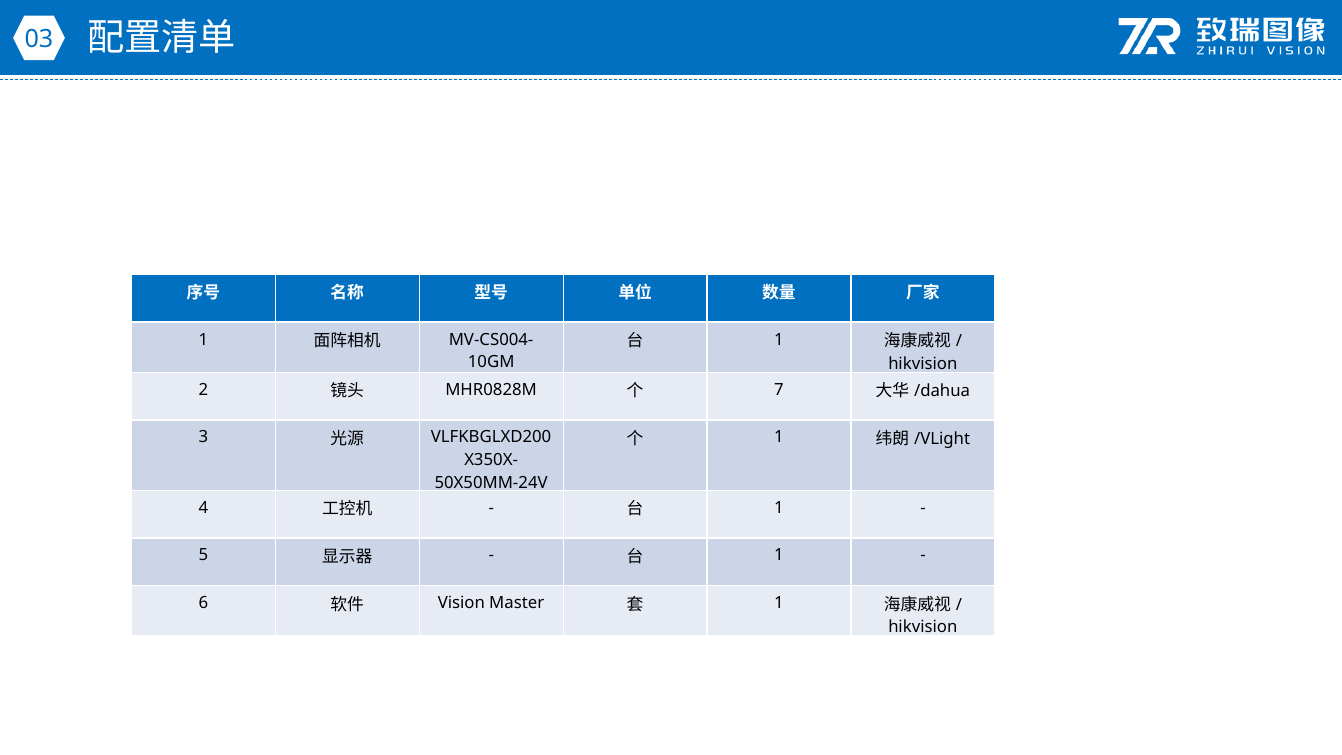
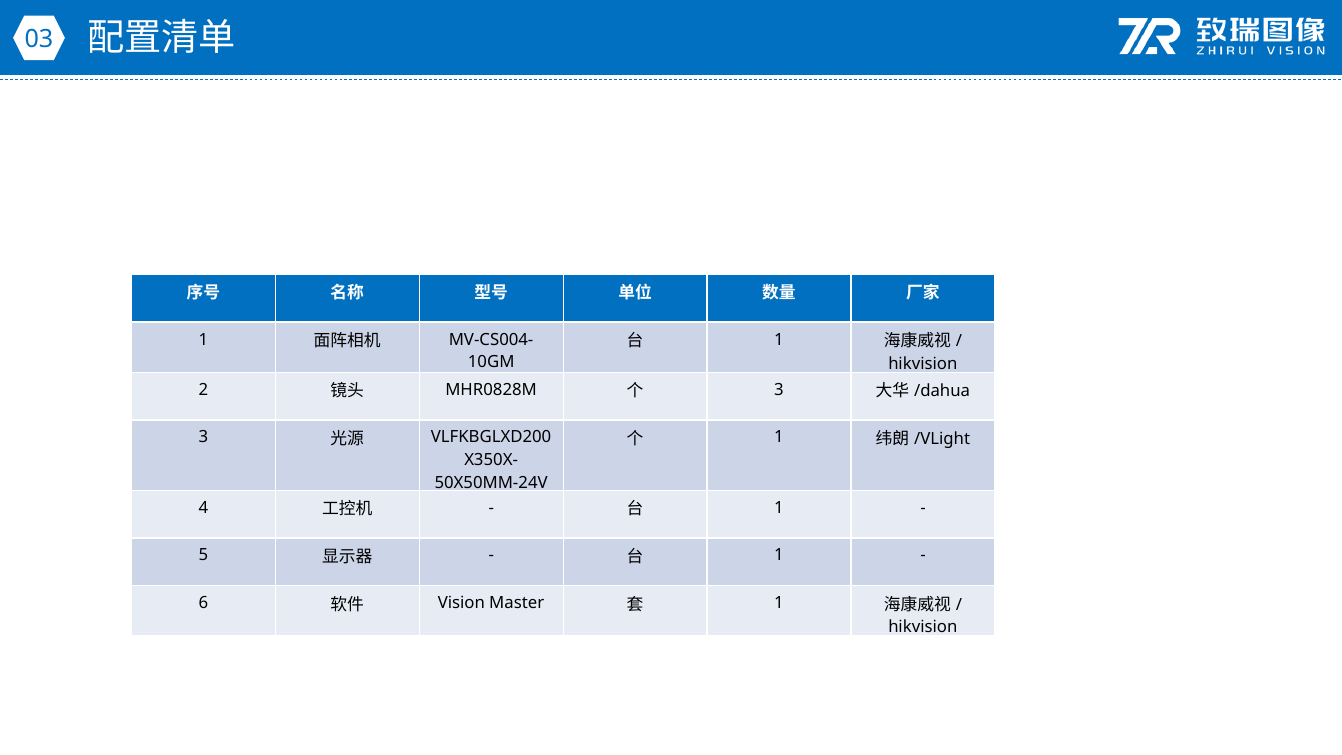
7 at (779, 390): 7 -> 3
